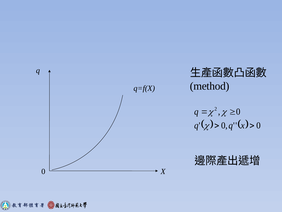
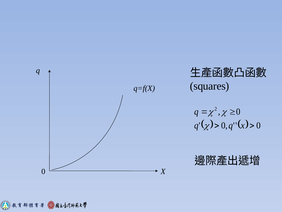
method: method -> squares
